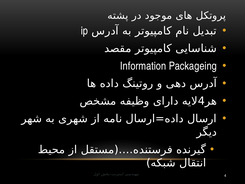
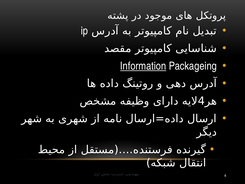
Information underline: none -> present
